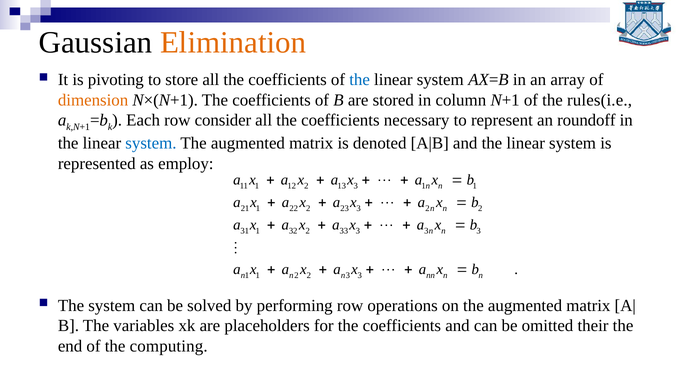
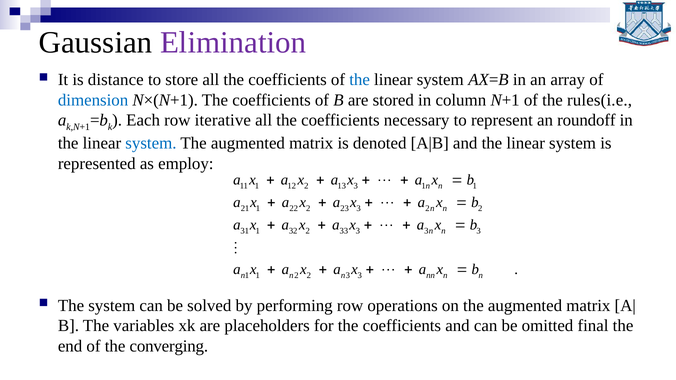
Elimination colour: orange -> purple
pivoting: pivoting -> distance
dimension colour: orange -> blue
consider: consider -> iterative
their: their -> final
computing: computing -> converging
